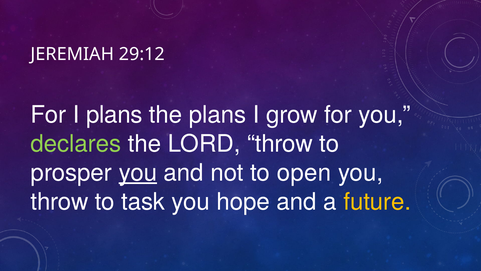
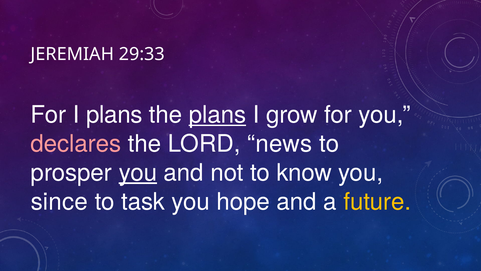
29:12: 29:12 -> 29:33
plans at (217, 115) underline: none -> present
declares colour: light green -> pink
LORD throw: throw -> news
open: open -> know
throw at (59, 201): throw -> since
